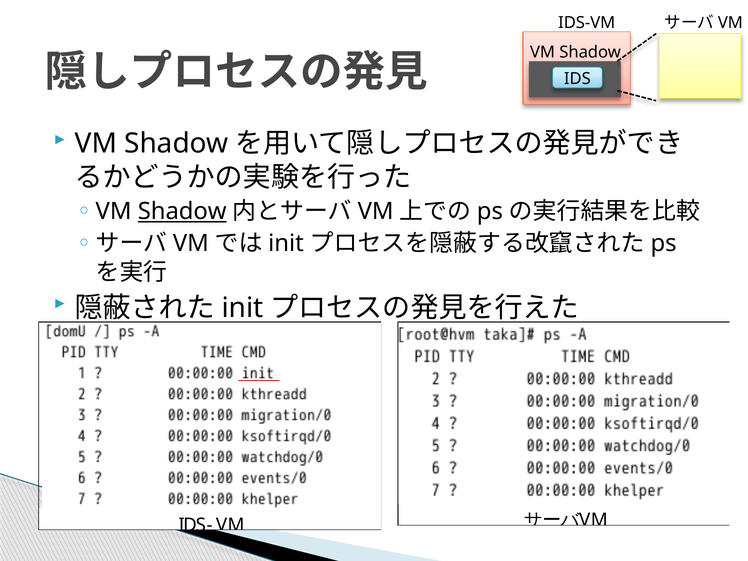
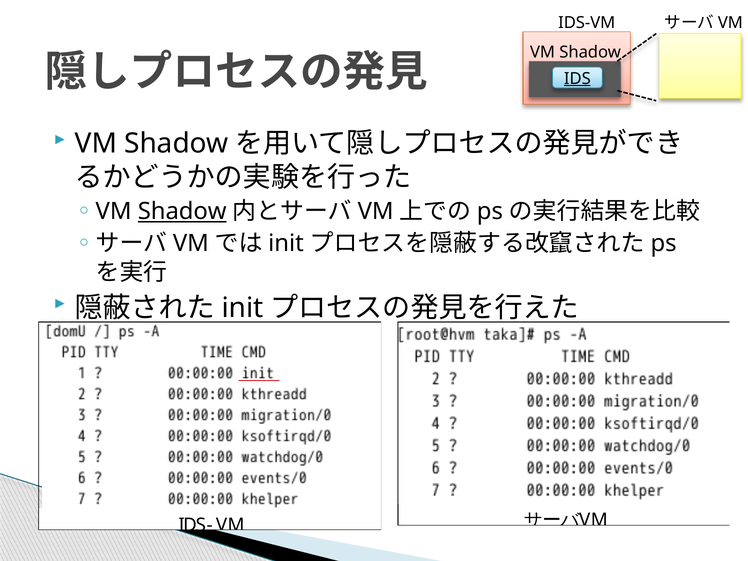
IDS underline: none -> present
